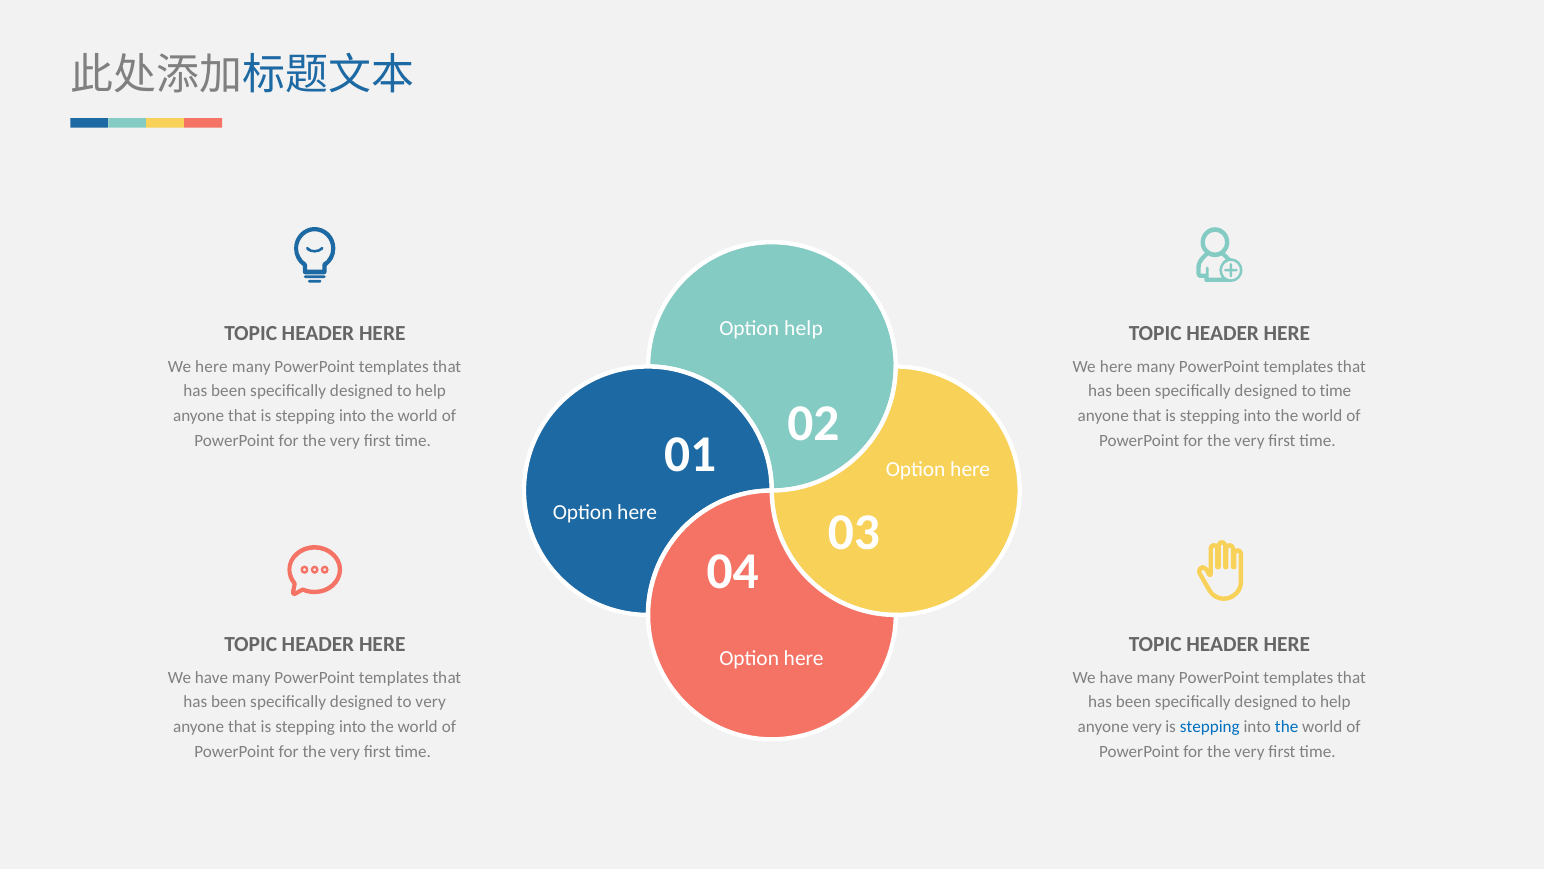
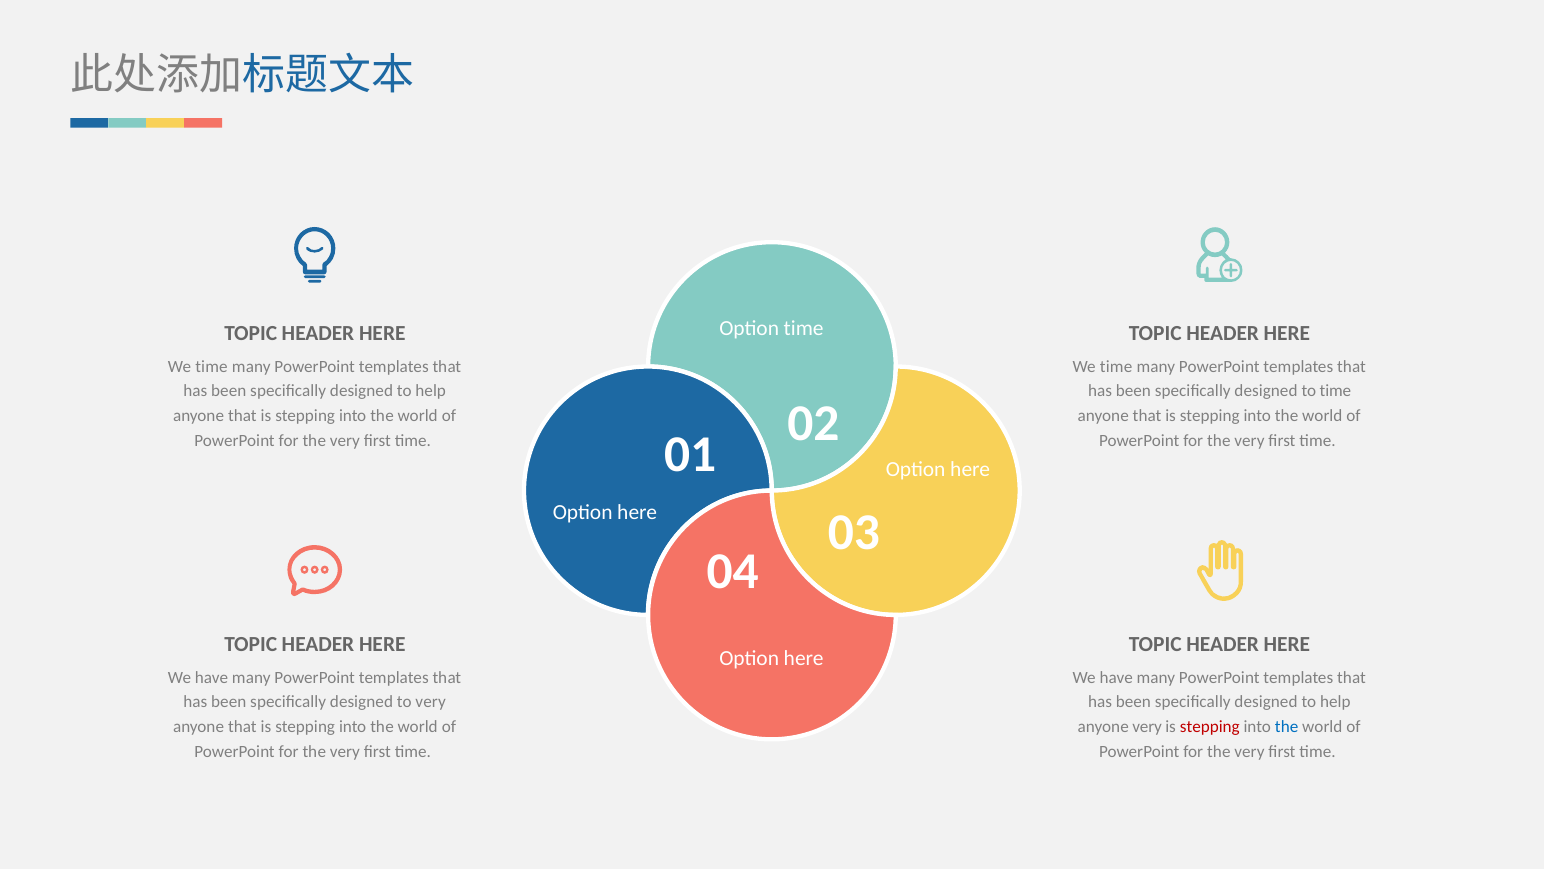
Option help: help -> time
here at (211, 366): here -> time
here at (1116, 366): here -> time
stepping at (1210, 727) colour: blue -> red
